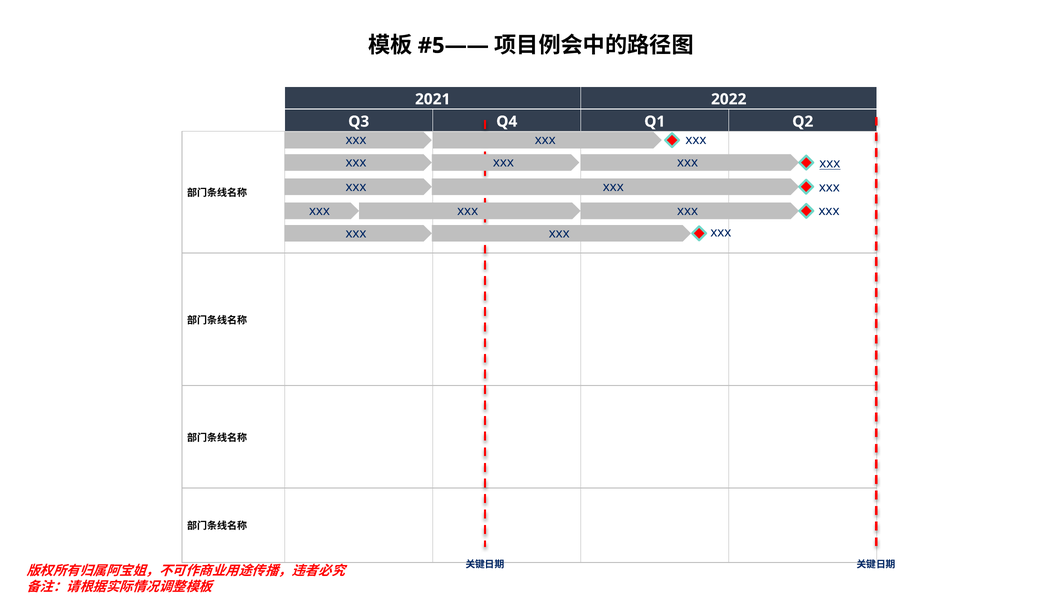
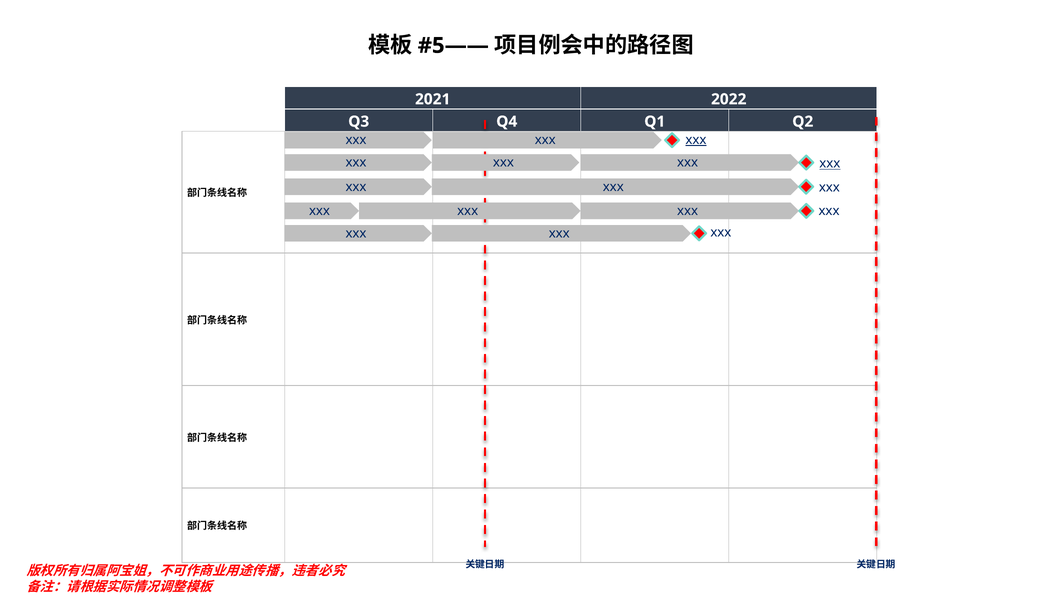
xxx at (696, 140) underline: none -> present
